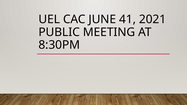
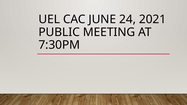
41: 41 -> 24
8:30PM: 8:30PM -> 7:30PM
